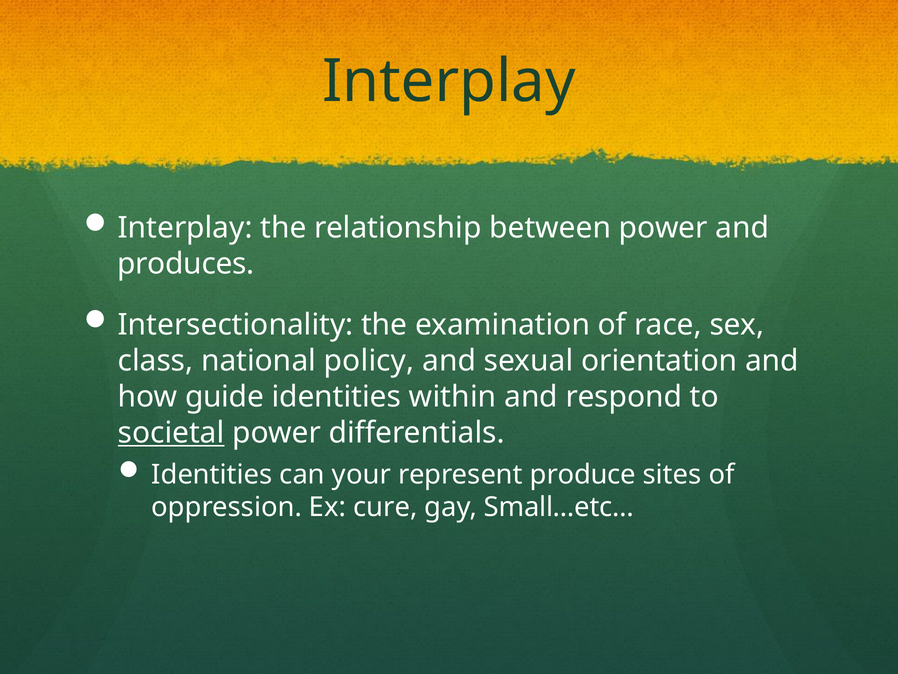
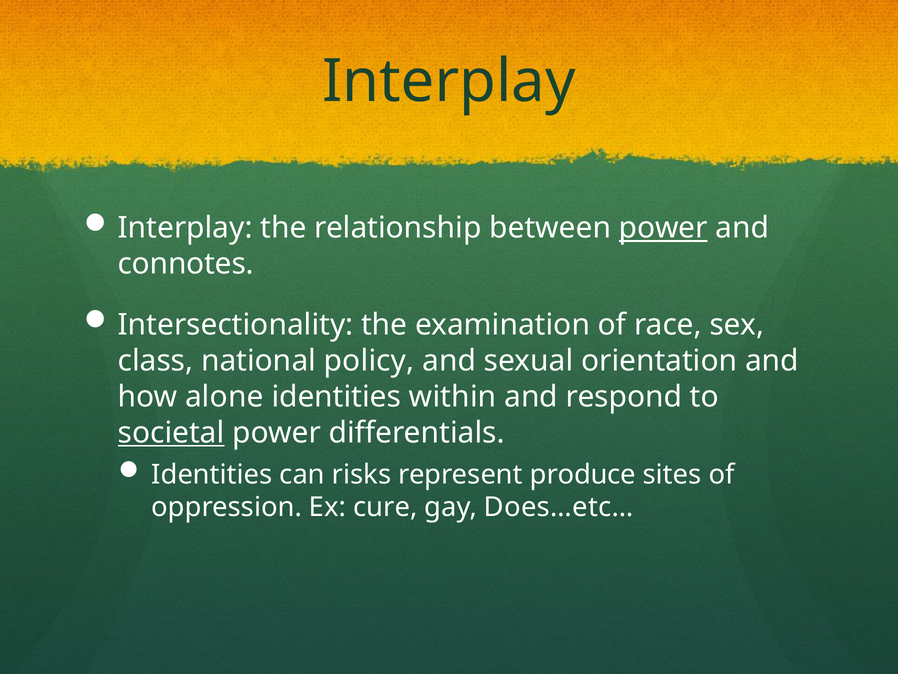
power at (663, 228) underline: none -> present
produces: produces -> connotes
guide: guide -> alone
your: your -> risks
Small…etc…: Small…etc… -> Does…etc…
